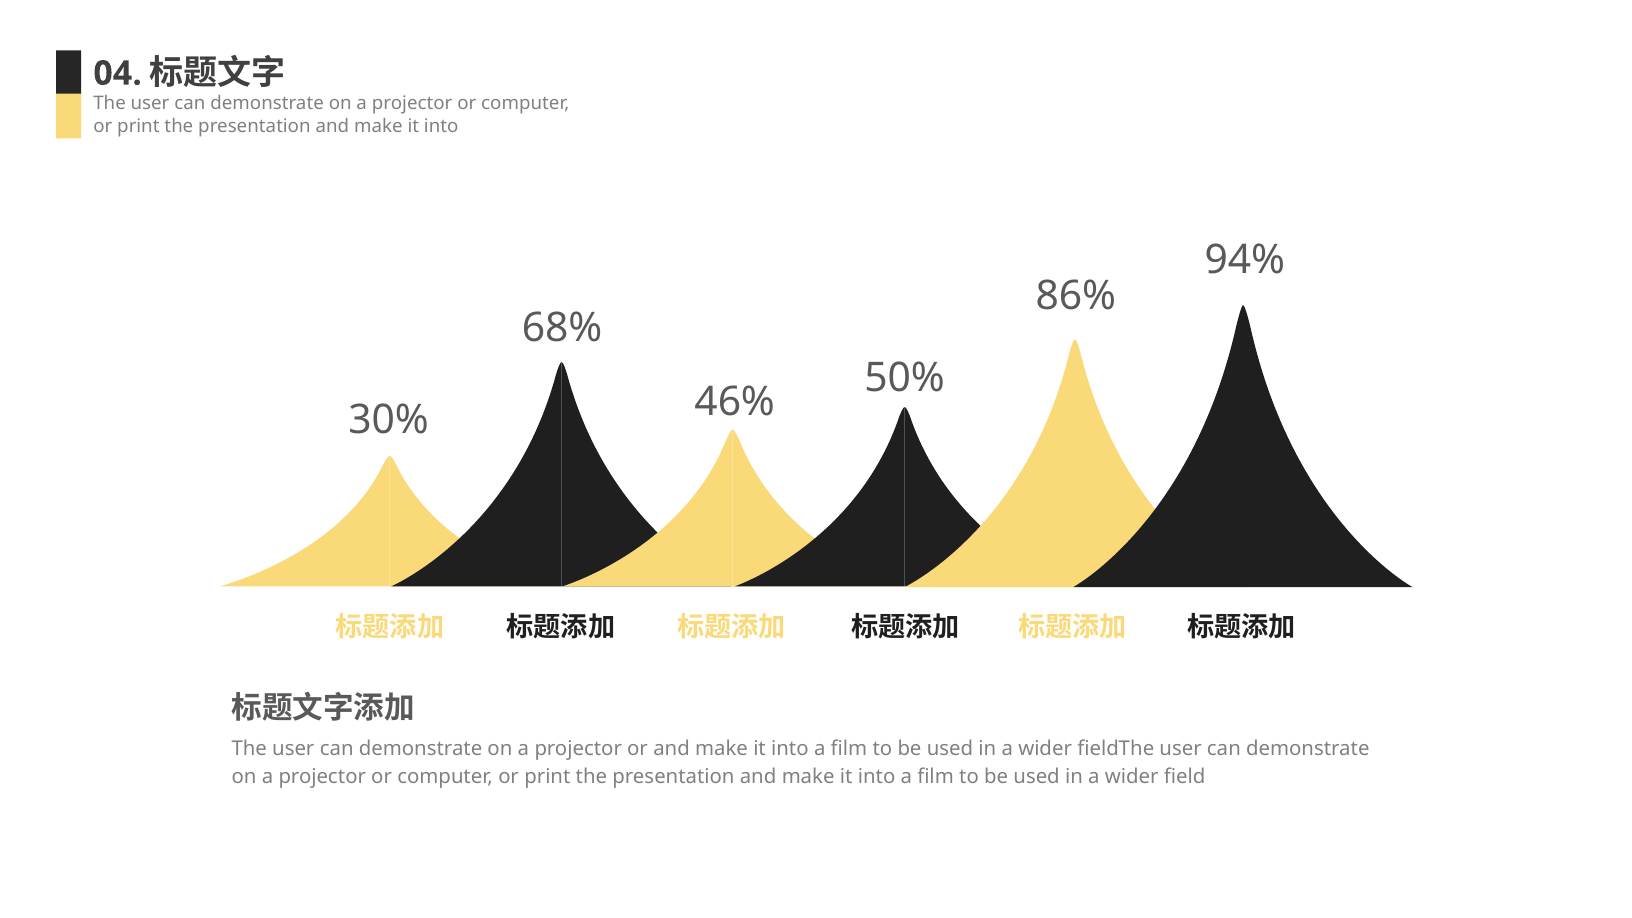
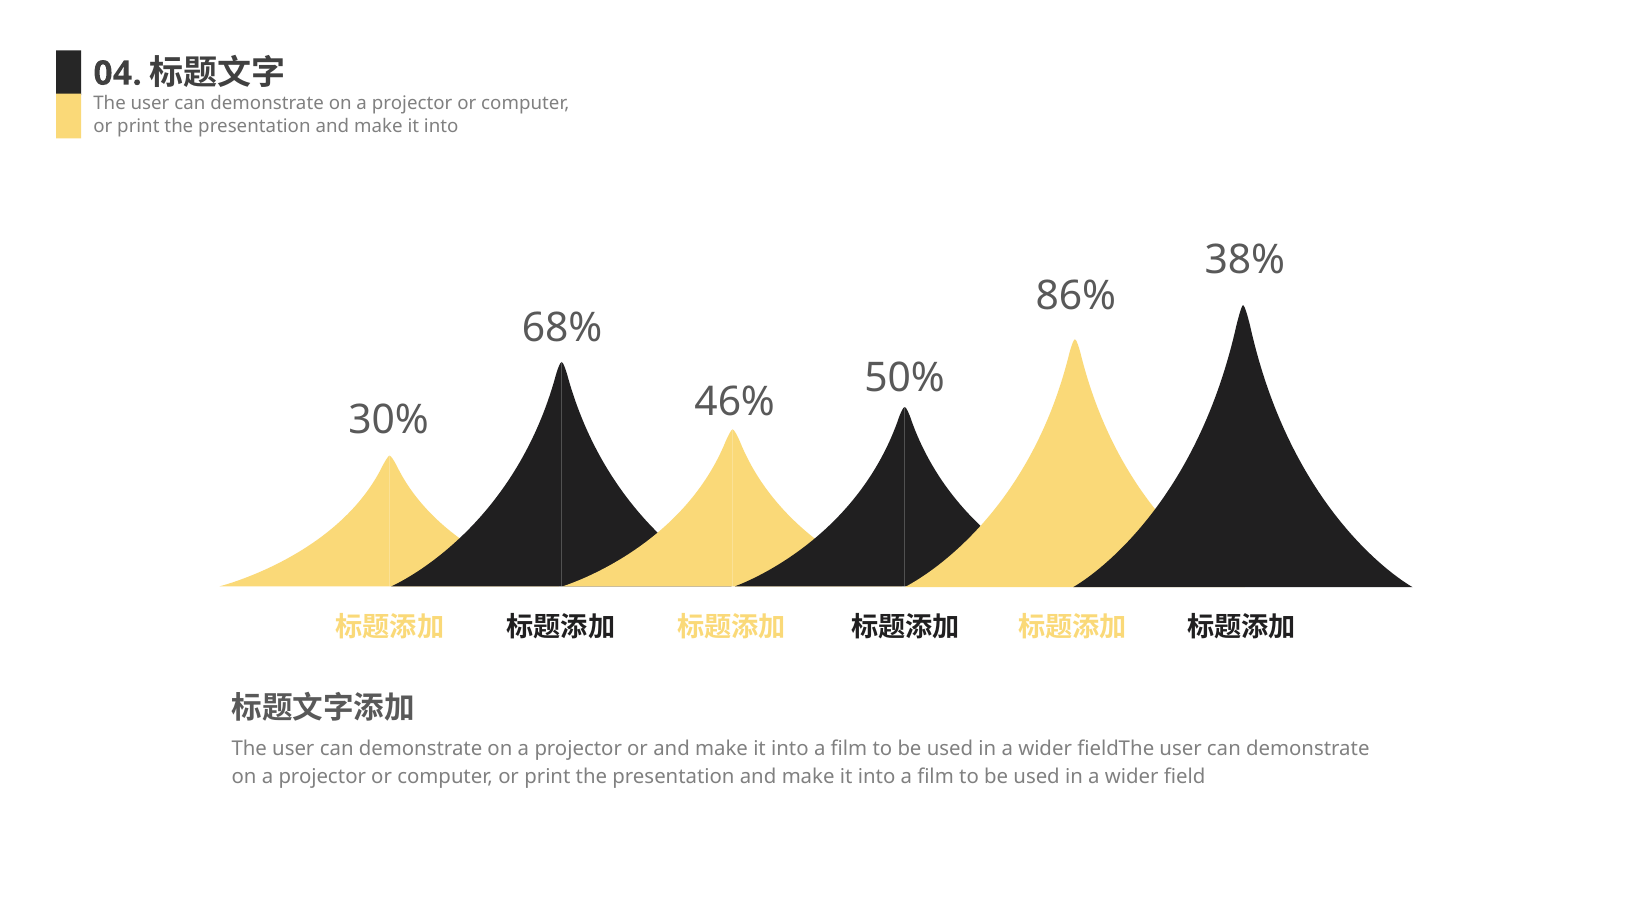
94%: 94% -> 38%
